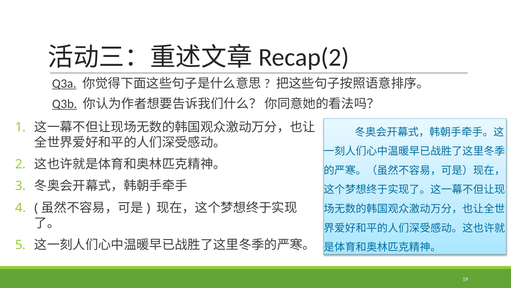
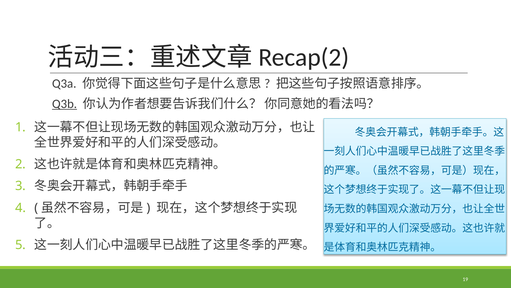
Q3a underline: present -> none
